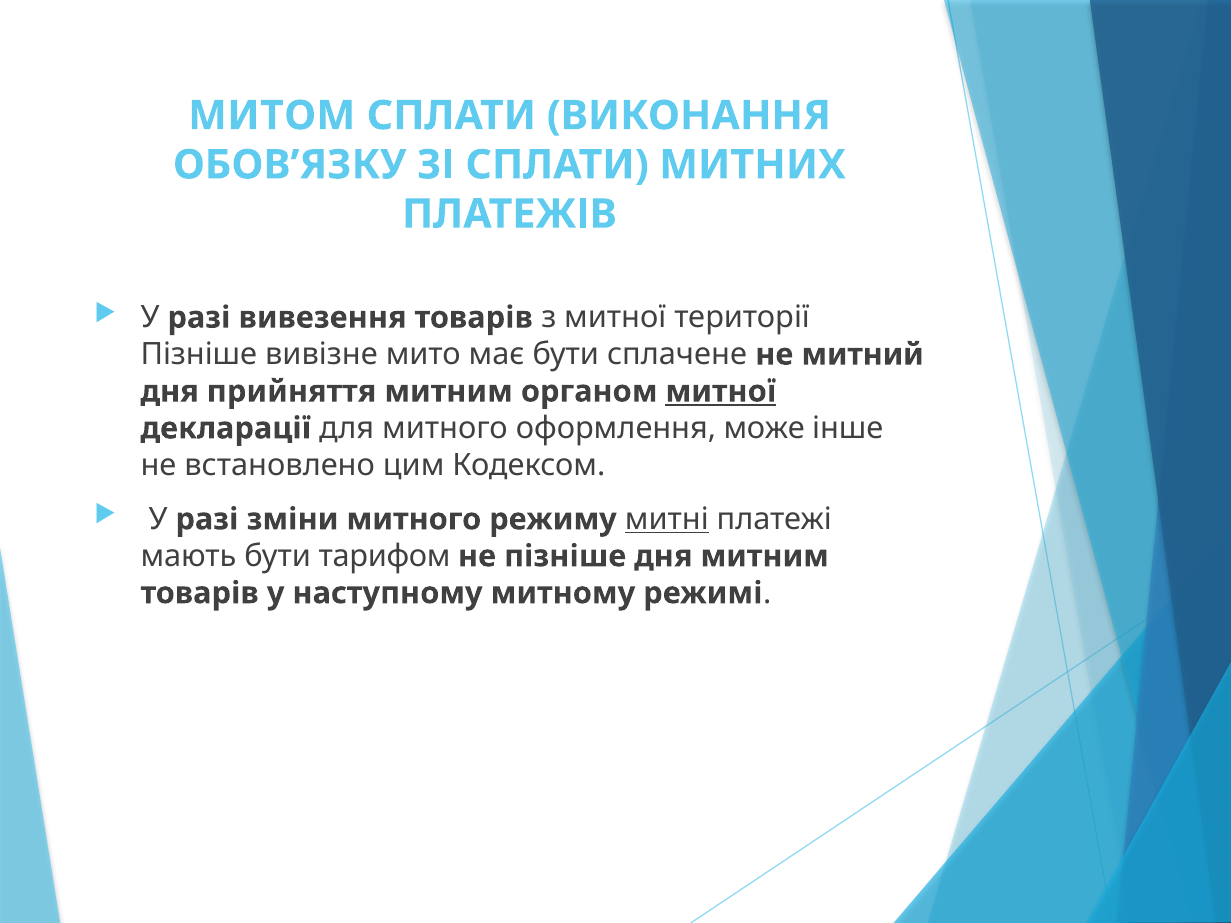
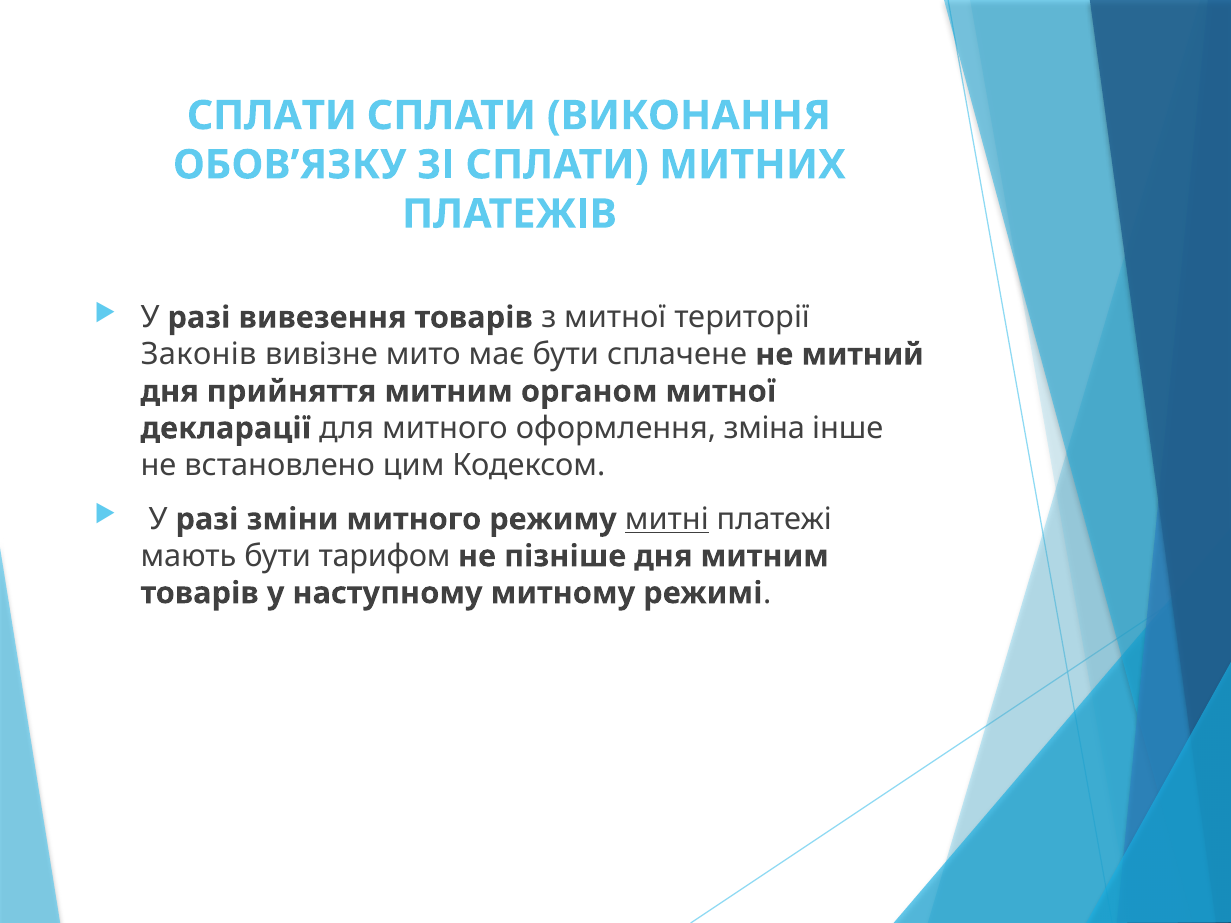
МИТОМ at (272, 116): МИТОМ -> СПЛАТИ
Пізніше at (199, 355): Пізніше -> Законів
митної at (721, 392) underline: present -> none
може: може -> зміна
